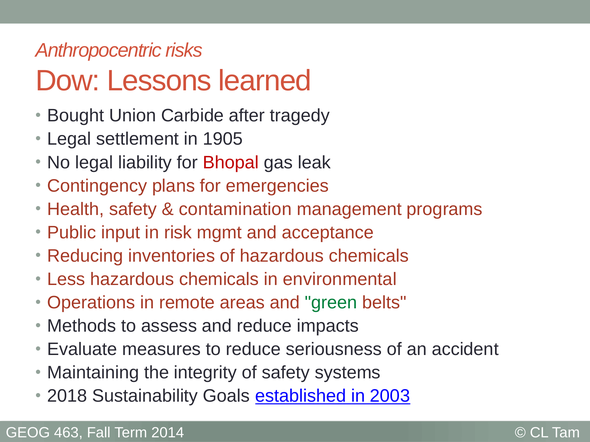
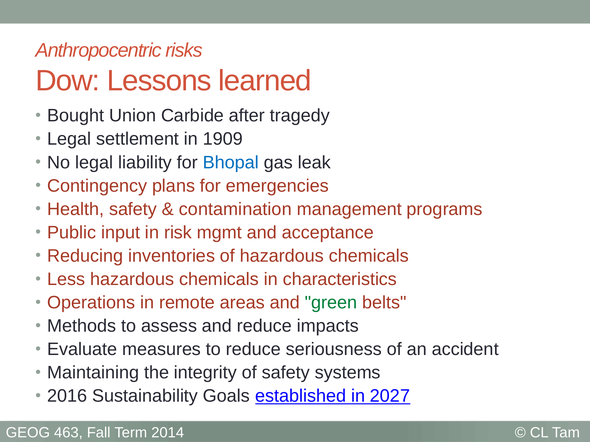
1905: 1905 -> 1909
Bhopal colour: red -> blue
environmental: environmental -> characteristics
2018: 2018 -> 2016
2003: 2003 -> 2027
